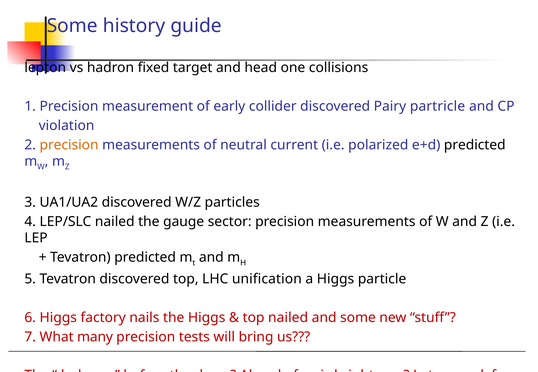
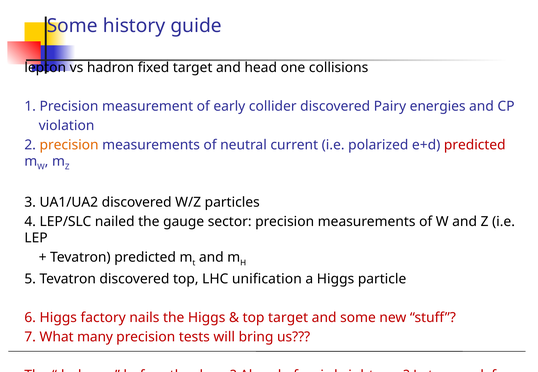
partricle: partricle -> energies
predicted at (475, 145) colour: black -> red
top nailed: nailed -> target
